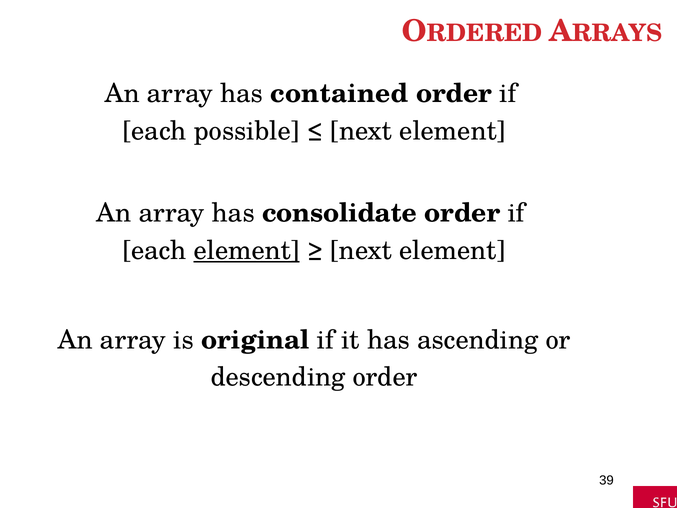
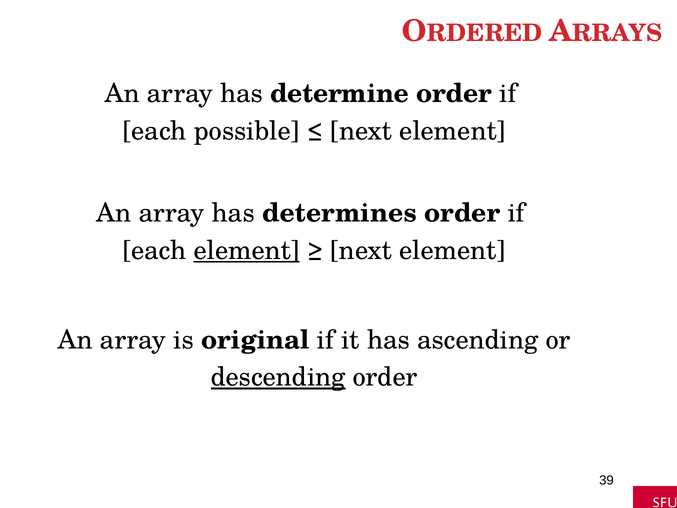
contained: contained -> determine
consolidate: consolidate -> determines
descending underline: none -> present
